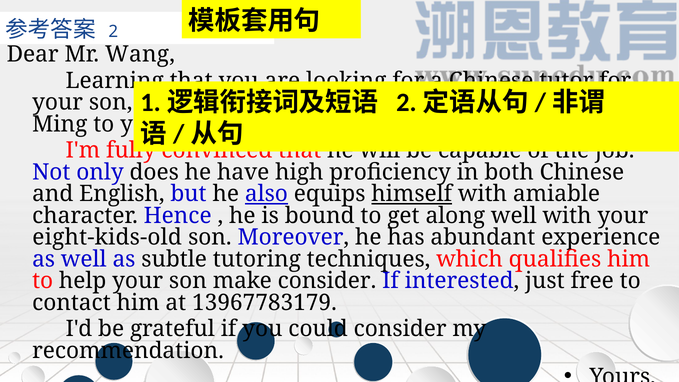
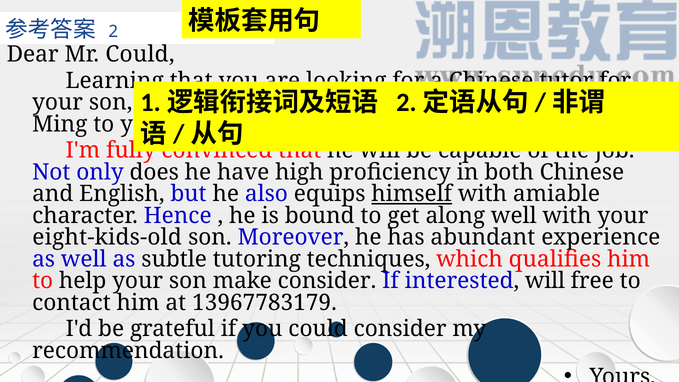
Mr Wang: Wang -> Could
also underline: present -> none
interested just: just -> will
